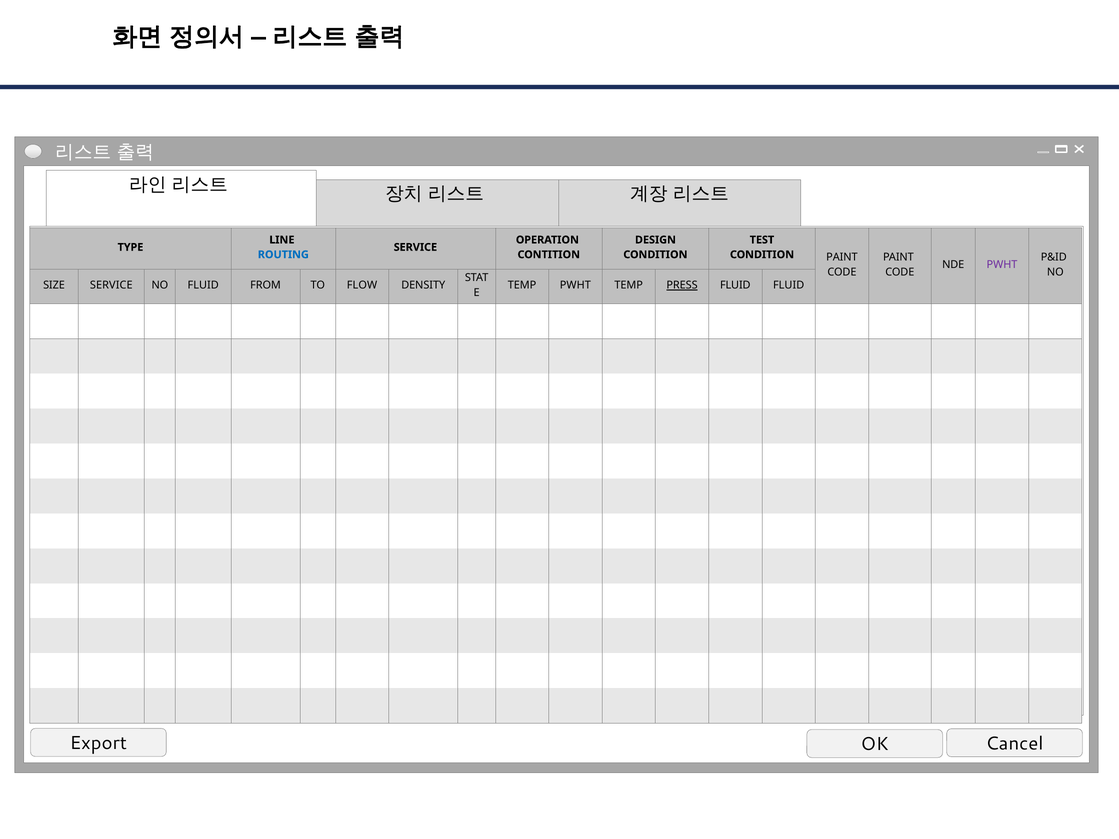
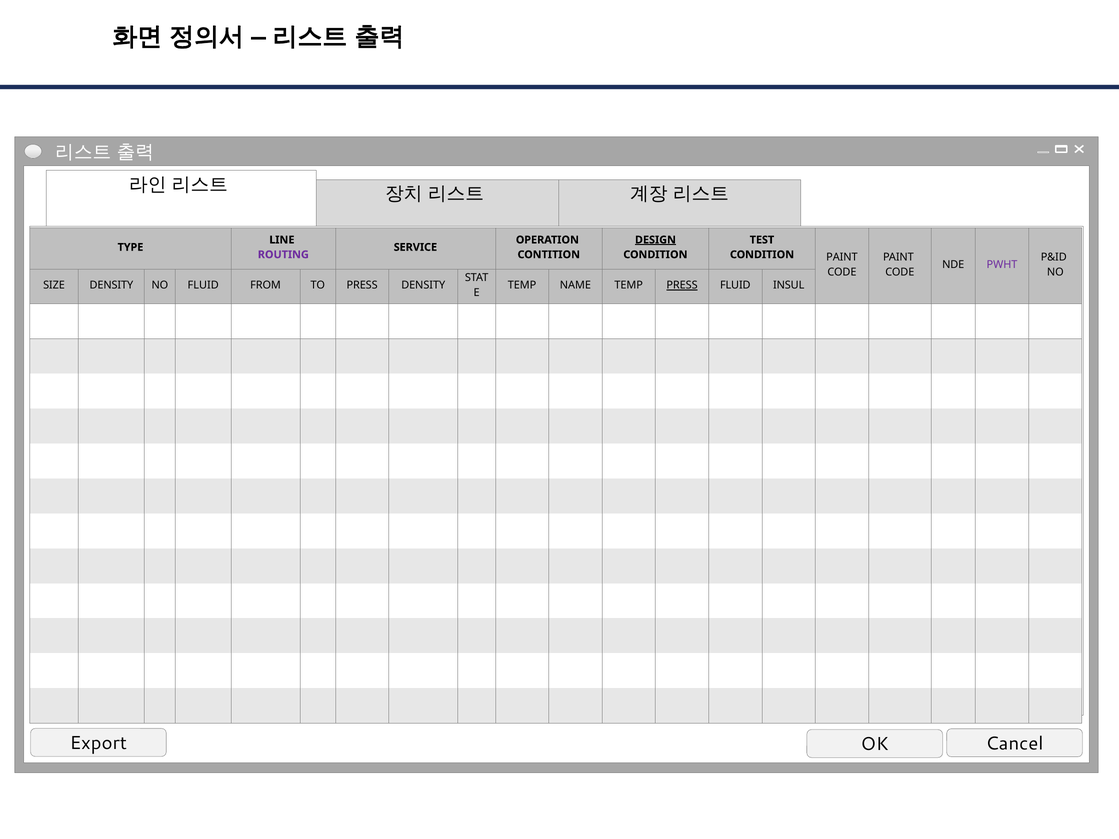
DESIGN underline: none -> present
ROUTING colour: blue -> purple
SIZE SERVICE: SERVICE -> DENSITY
TO FLOW: FLOW -> PRESS
TEMP PWHT: PWHT -> NAME
FLUID FLUID: FLUID -> INSUL
